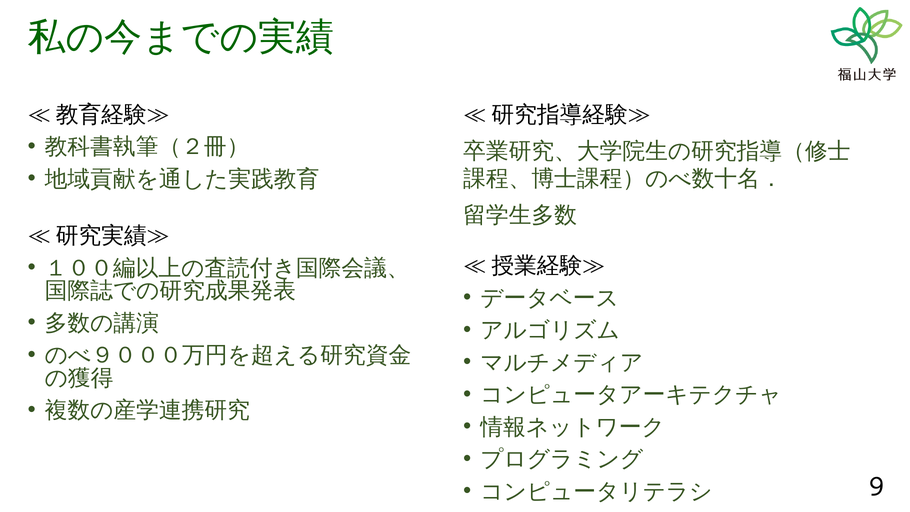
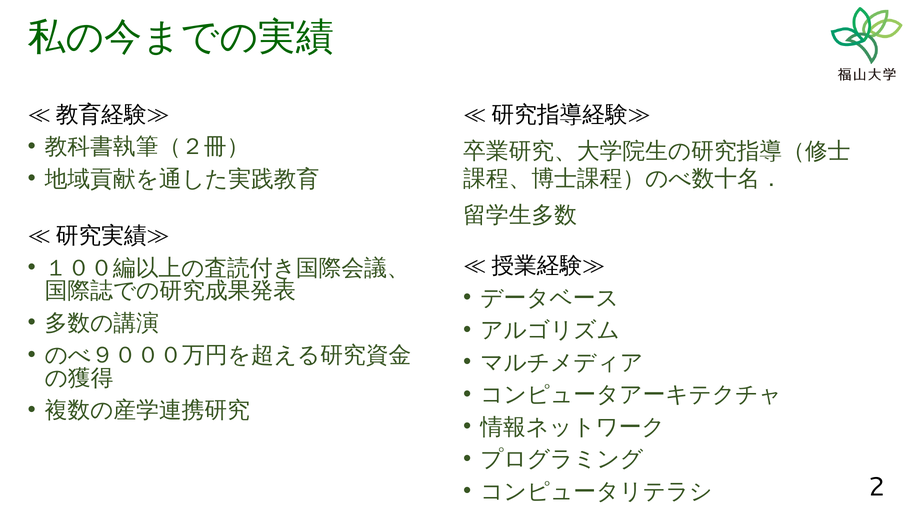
9: 9 -> 2
